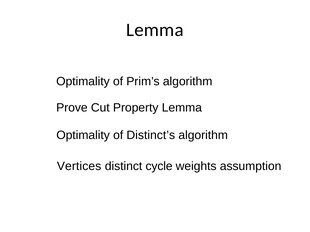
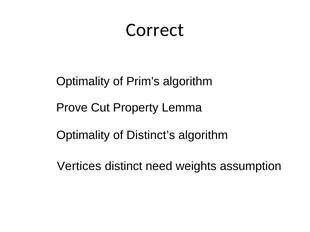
Lemma at (155, 30): Lemma -> Correct
cycle: cycle -> need
